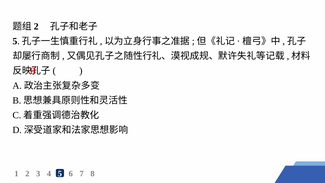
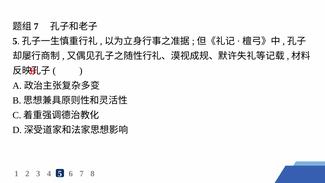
2 at (36, 26): 2 -> 7
